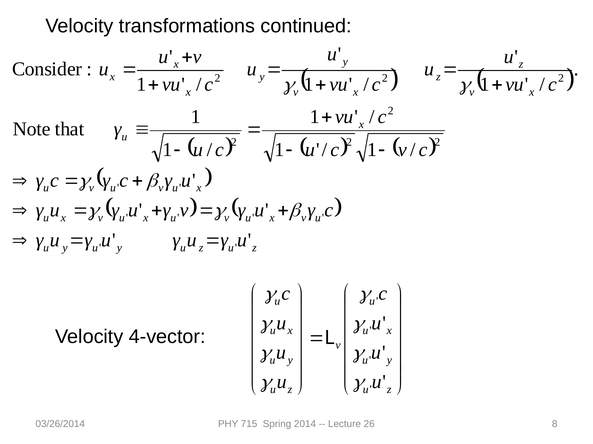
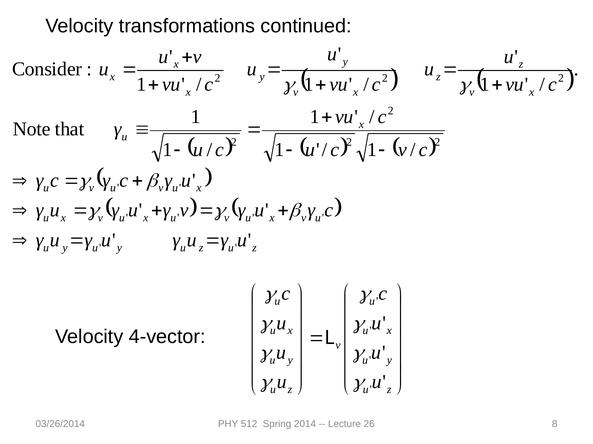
715: 715 -> 512
